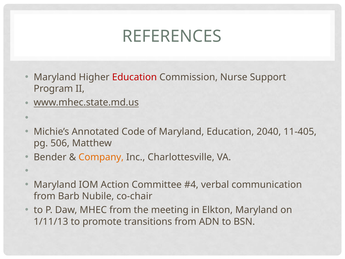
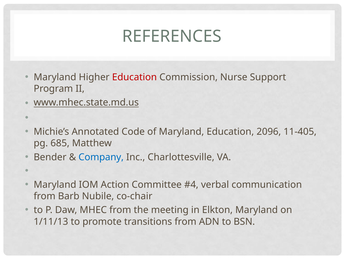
2040: 2040 -> 2096
506: 506 -> 685
Company colour: orange -> blue
